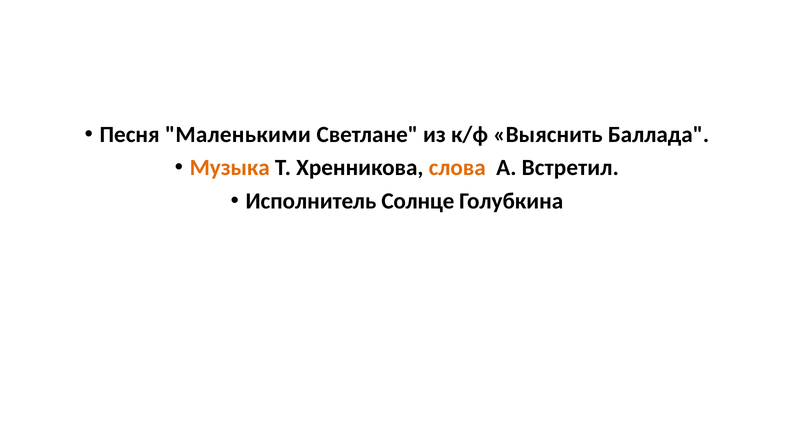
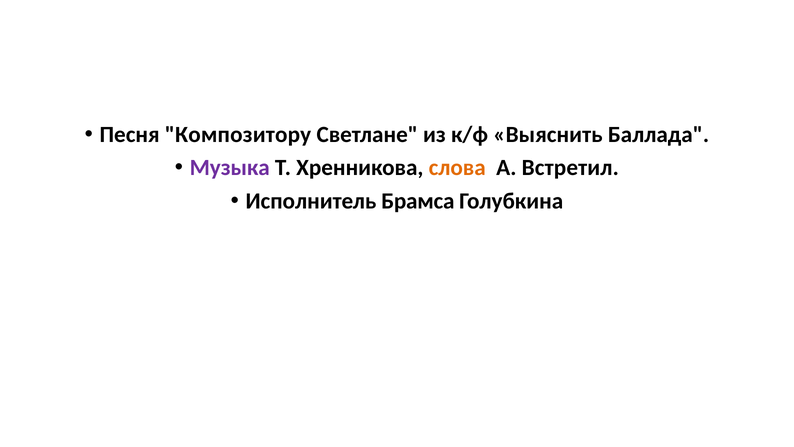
Маленькими: Маленькими -> Композитору
Музыка colour: orange -> purple
Солнце: Солнце -> Брамса
